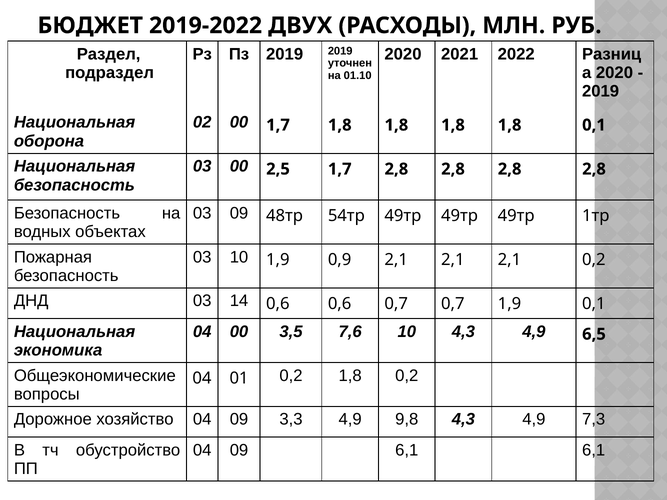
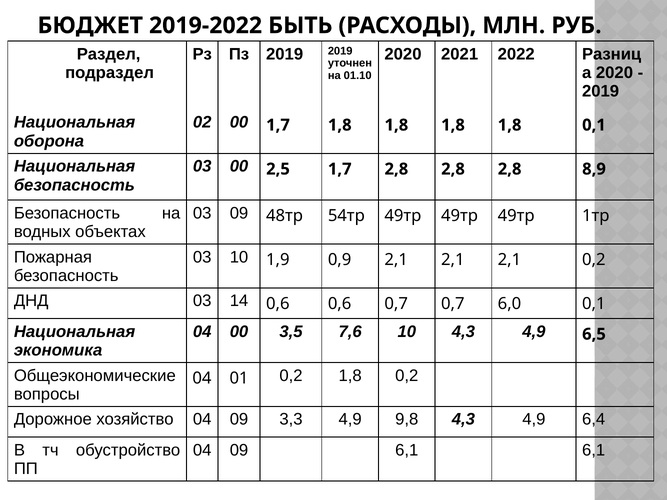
ДВУХ: ДВУХ -> БЫТЬ
2,8 2,8 2,8 2,8: 2,8 -> 8,9
0,7 1,9: 1,9 -> 6,0
7,3: 7,3 -> 6,4
